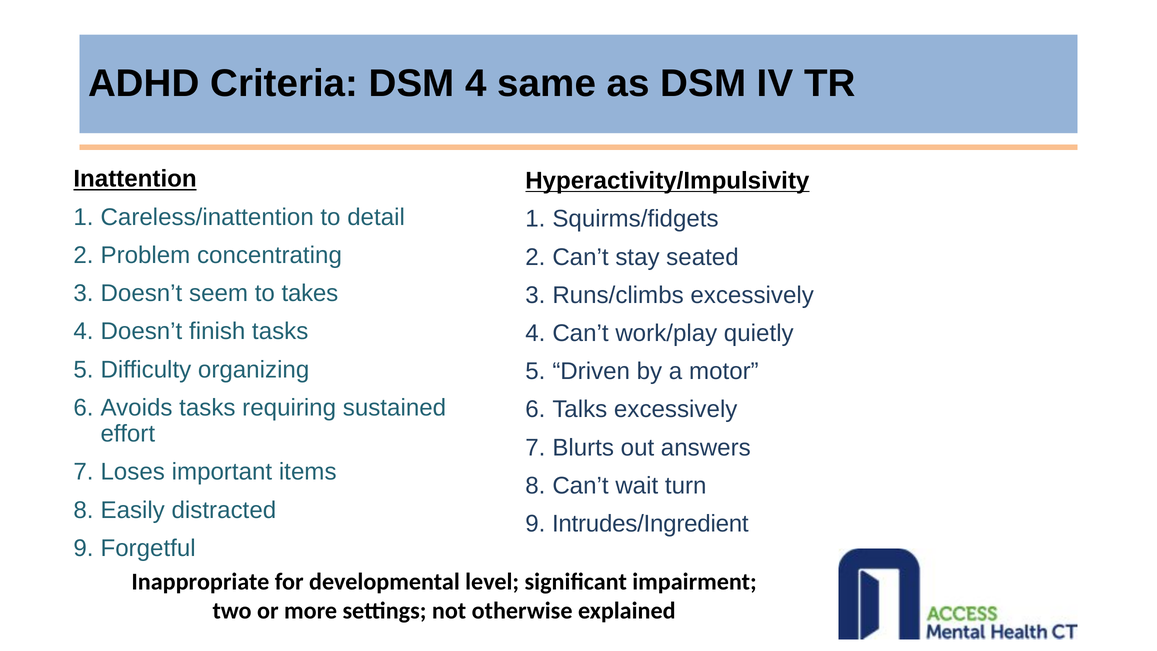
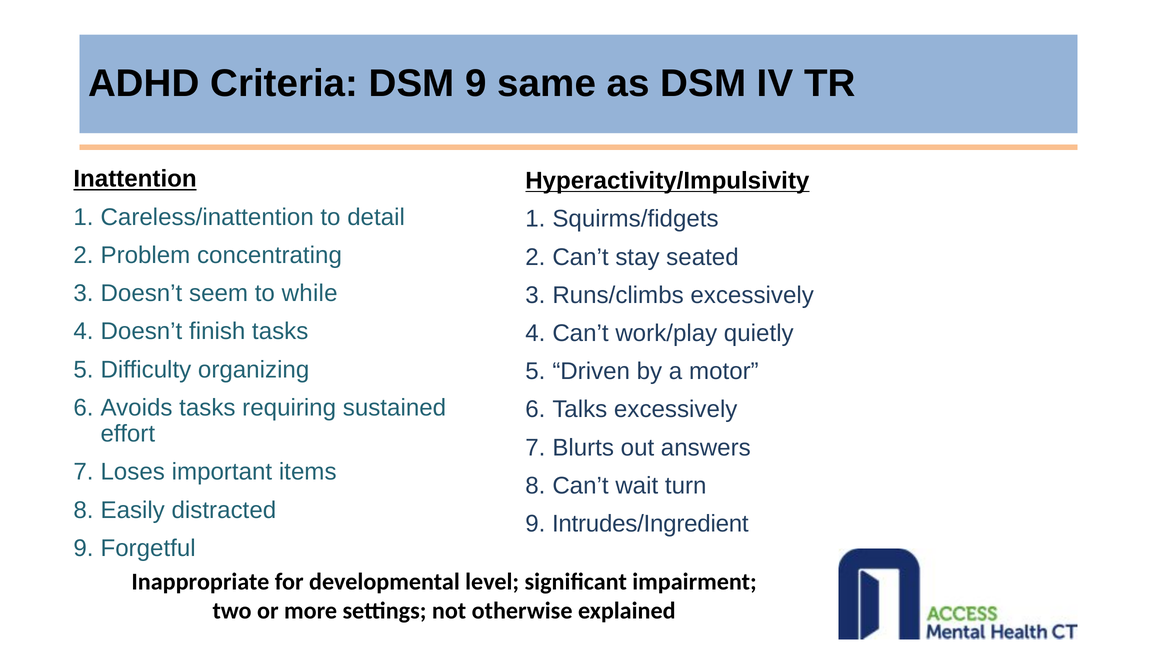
DSM 4: 4 -> 9
takes: takes -> while
